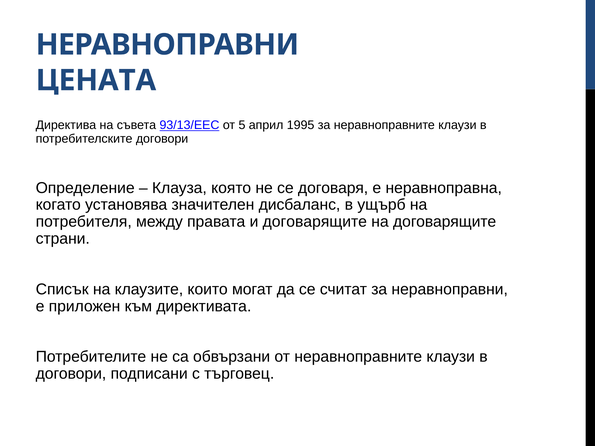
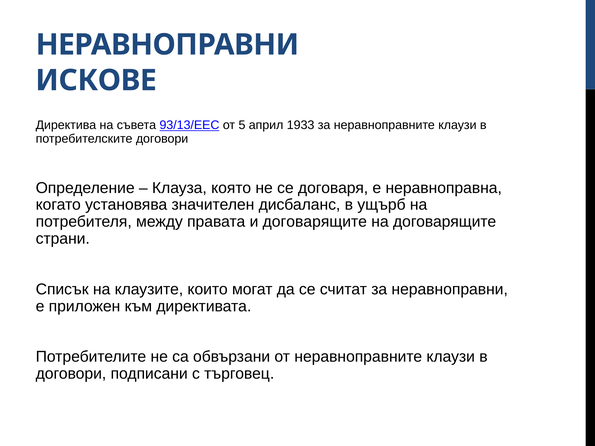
ЦЕНАТА: ЦЕНАТА -> ИСКОВЕ
1995: 1995 -> 1933
